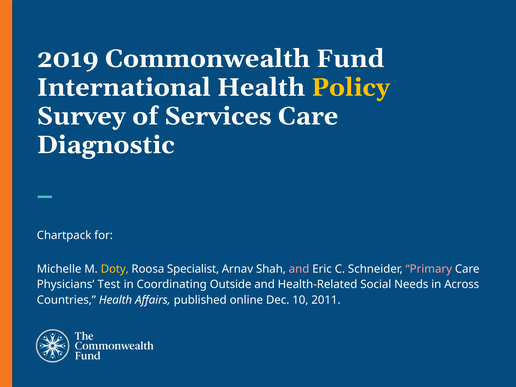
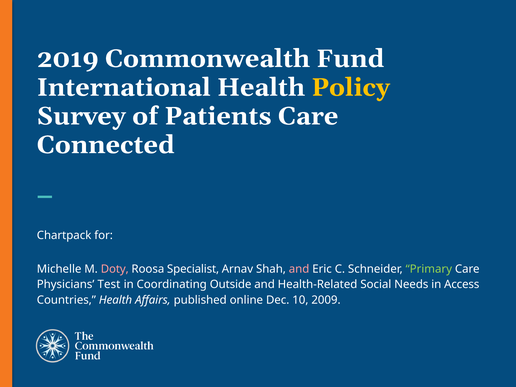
Services: Services -> Patients
Diagnostic: Diagnostic -> Connected
Doty colour: yellow -> pink
Primary colour: pink -> light green
Across: Across -> Access
2011: 2011 -> 2009
